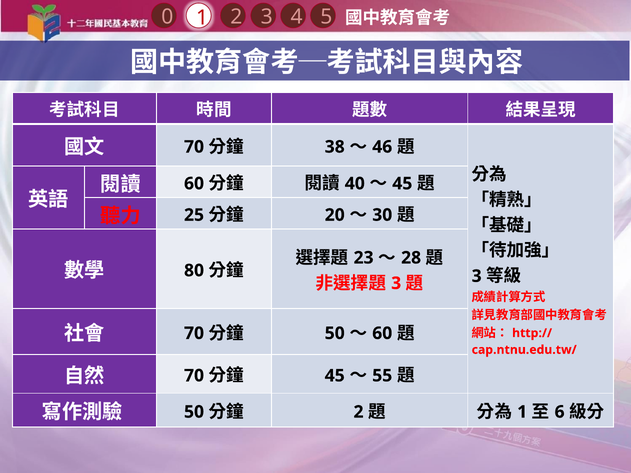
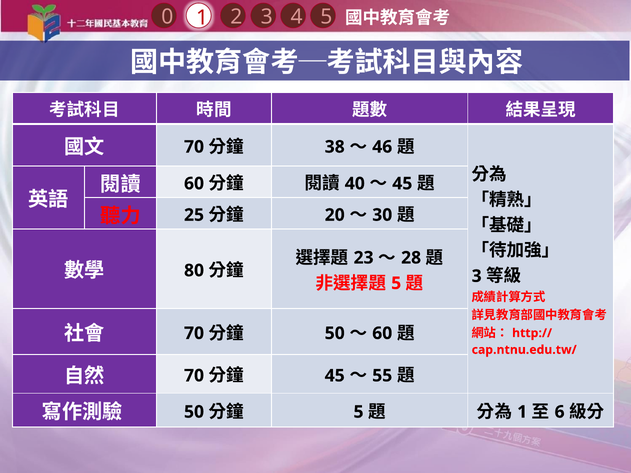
3 at (396, 283): 3 -> 5
2 at (359, 412): 2 -> 5
